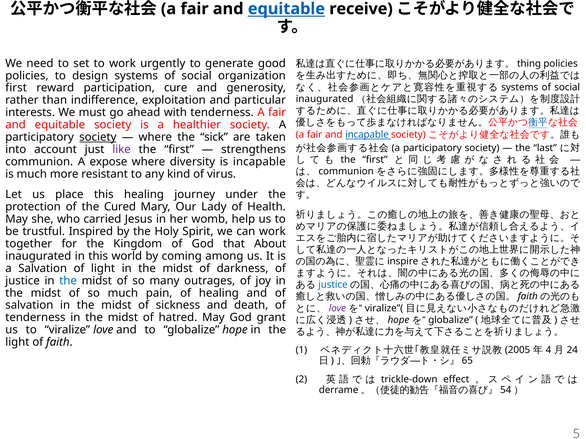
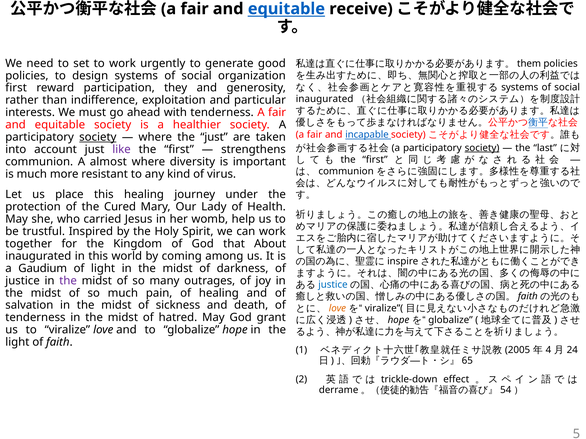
thing: thing -> them
cure: cure -> they
the sick: sick -> just
society at (482, 148) underline: none -> present
expose: expose -> almost
is incapable: incapable -> important
a Salvation: Salvation -> Gaudium
the at (68, 281) colour: blue -> purple
love at (337, 308) colour: purple -> orange
